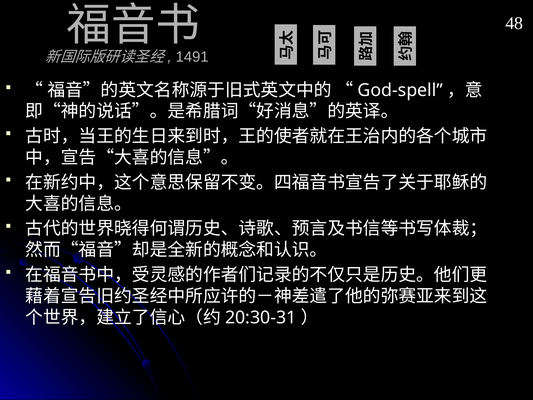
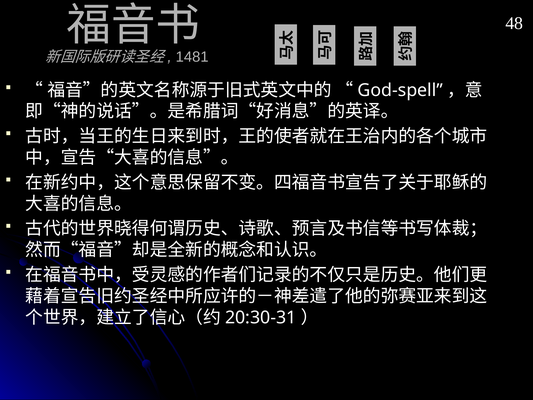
1491: 1491 -> 1481
